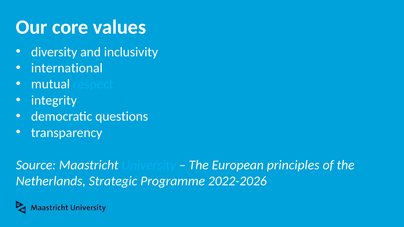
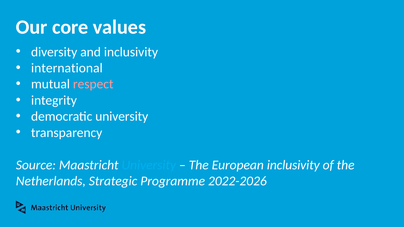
respect colour: light blue -> pink
democratic questions: questions -> university
European principles: principles -> inclusivity
